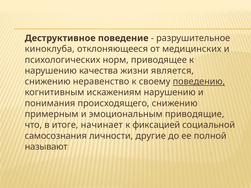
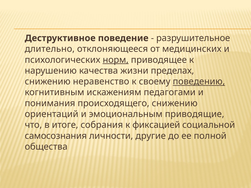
киноклуба: киноклуба -> длительно
норм underline: none -> present
является: является -> пределах
искажениям нарушению: нарушению -> педагогами
примерным: примерным -> ориентаций
начинает: начинает -> собрания
называют: называют -> общества
